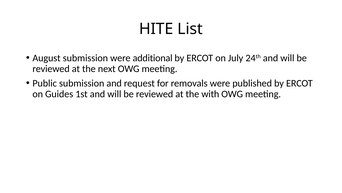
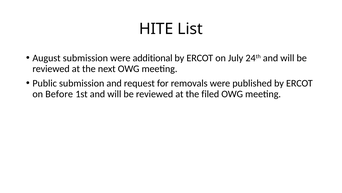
Guides: Guides -> Before
with: with -> filed
